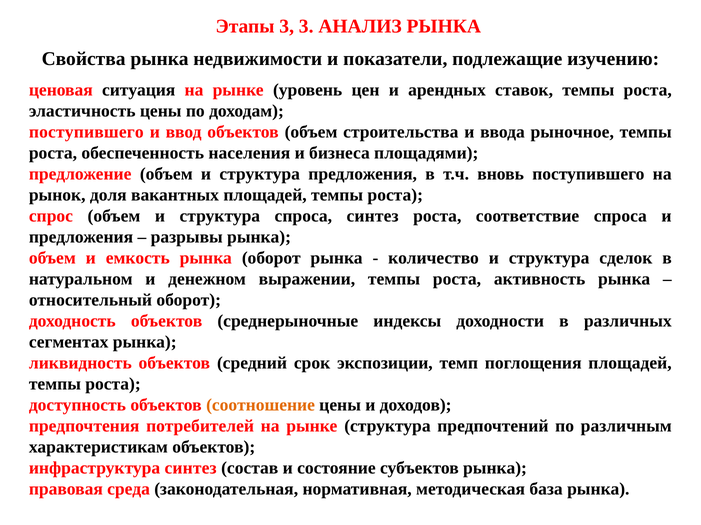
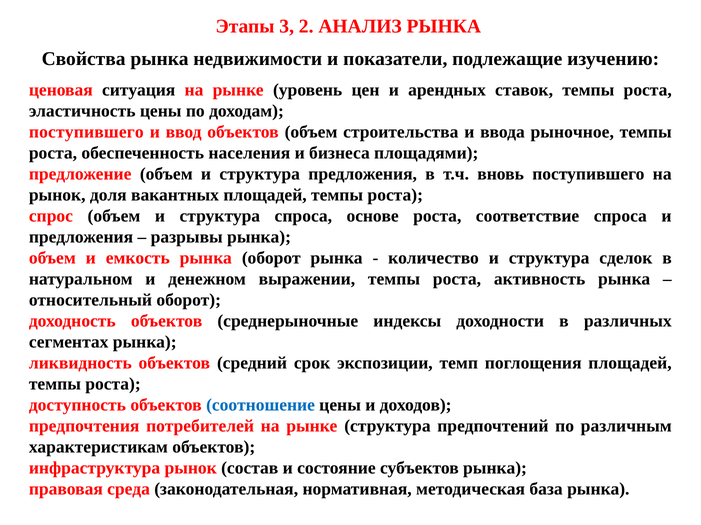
3 3: 3 -> 2
спроса синтез: синтез -> основе
соотношение colour: orange -> blue
инфраструктура синтез: синтез -> рынок
